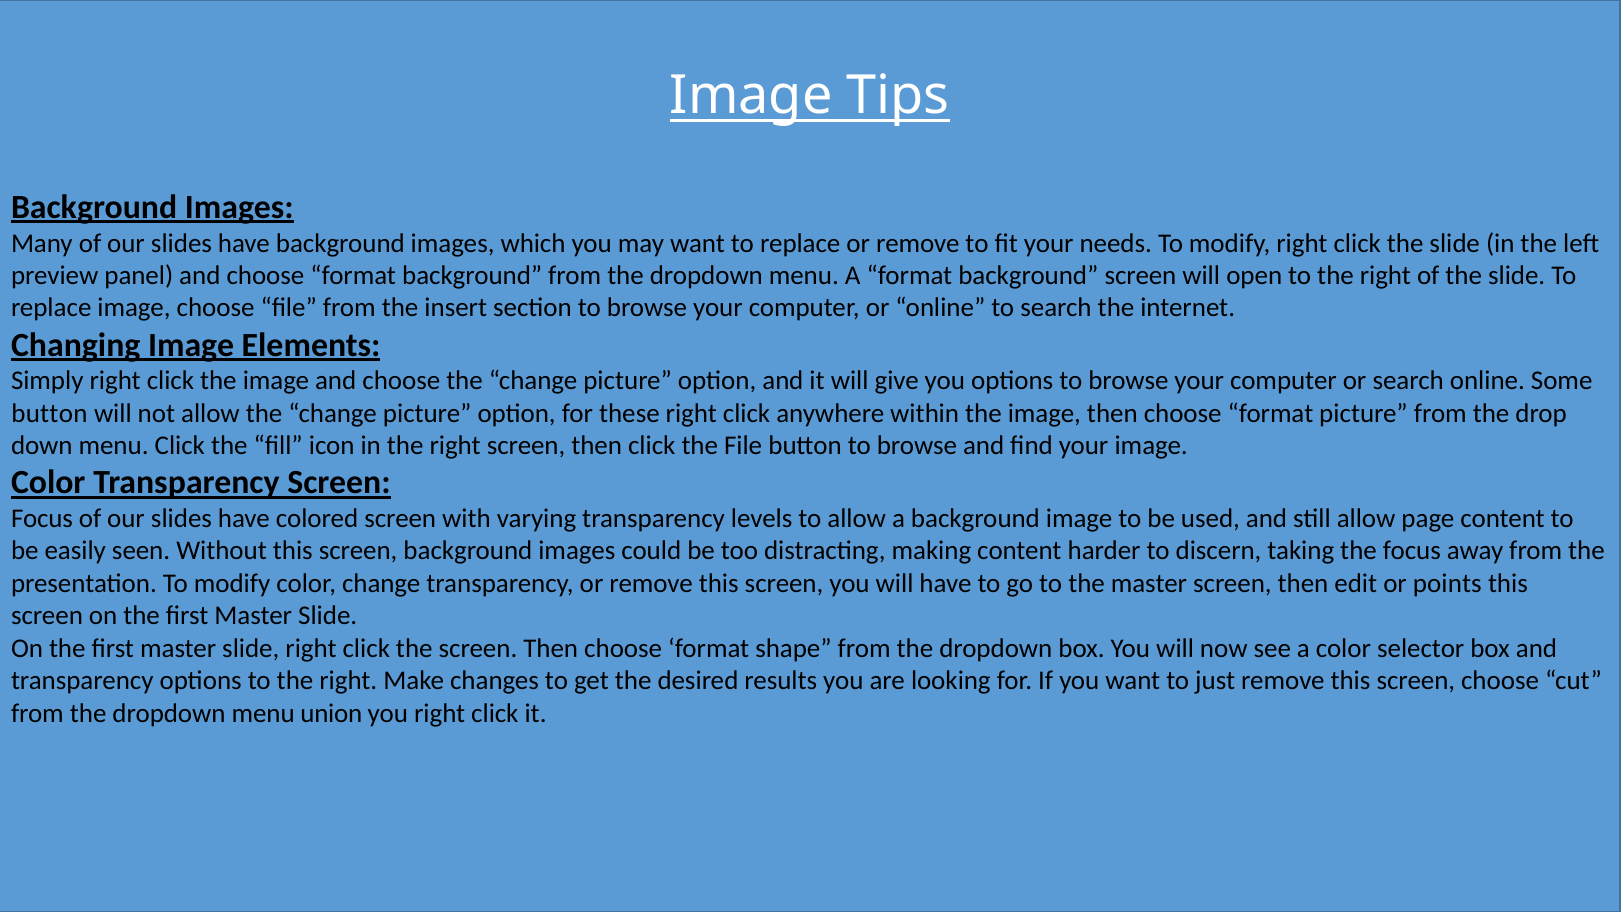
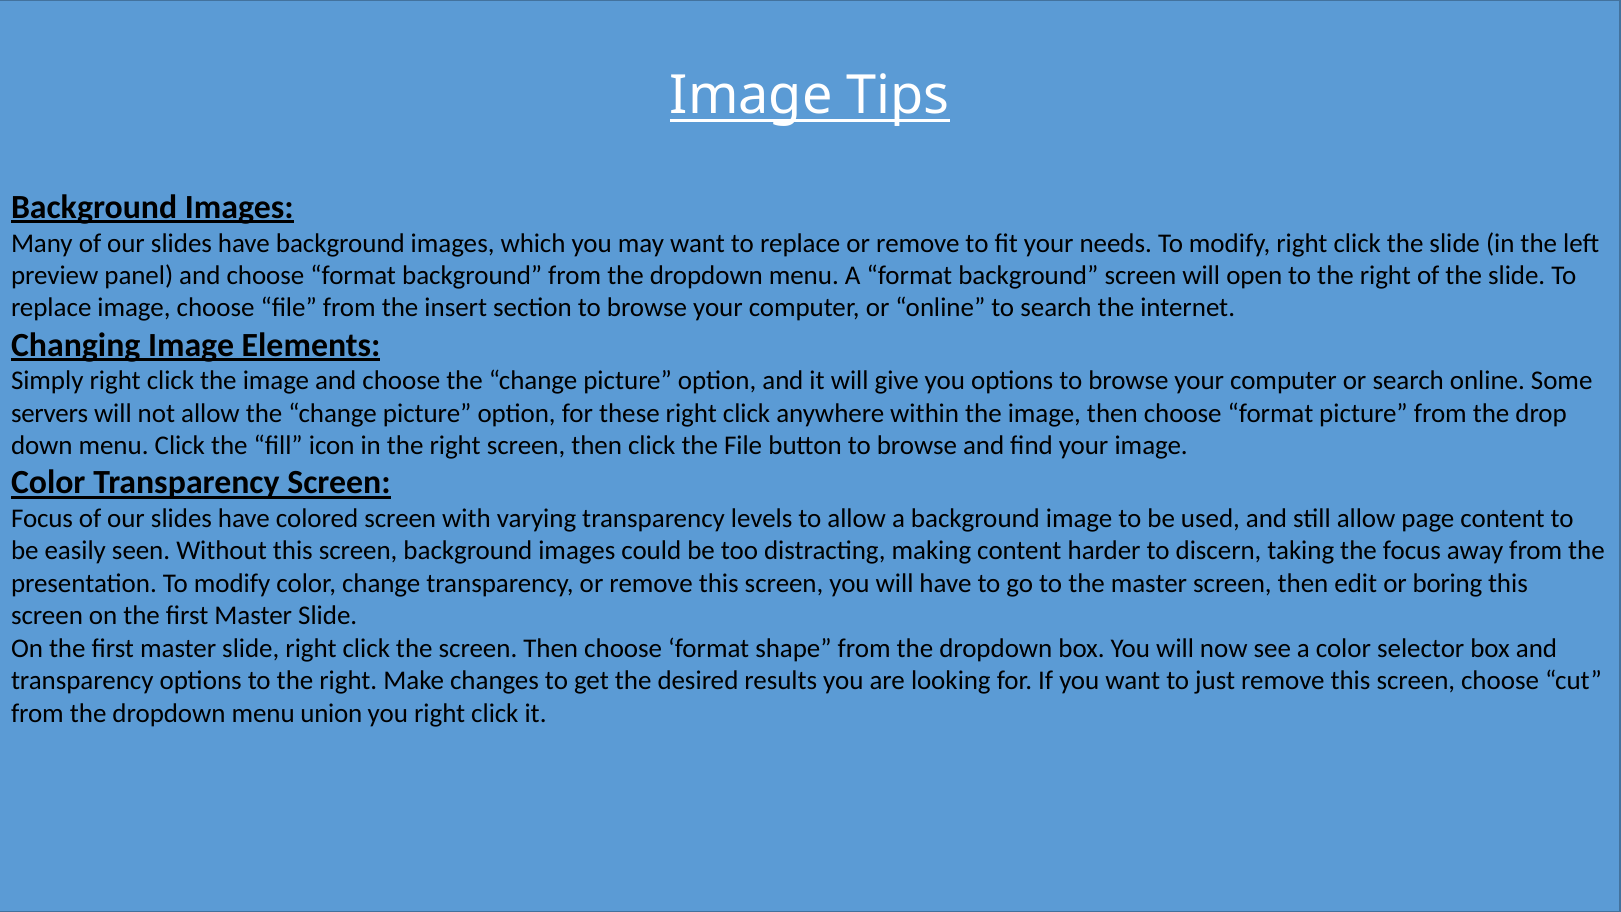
button at (49, 413): button -> servers
points: points -> boring
